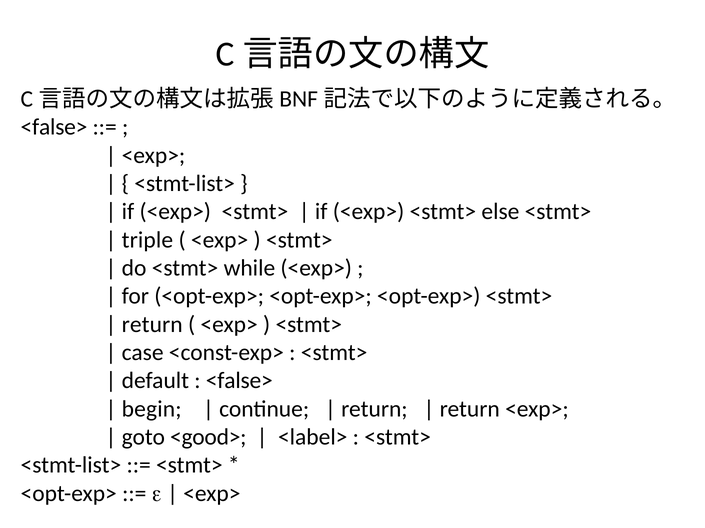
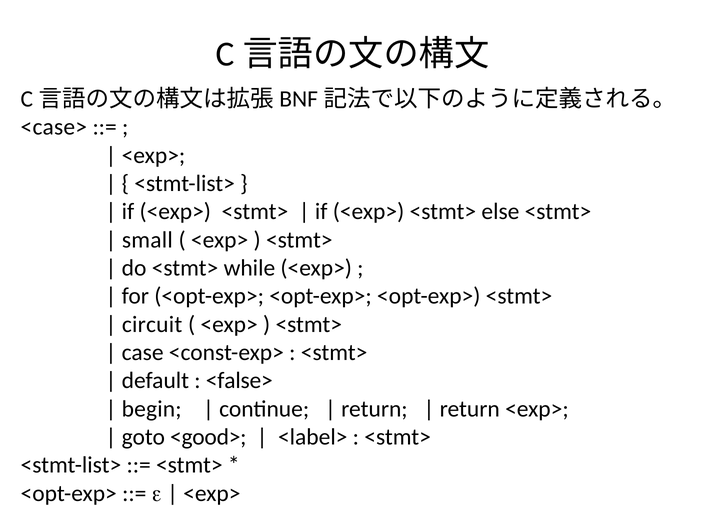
<false> at (54, 127): <false> -> <case>
triple: triple -> small
return at (152, 325): return -> circuit
